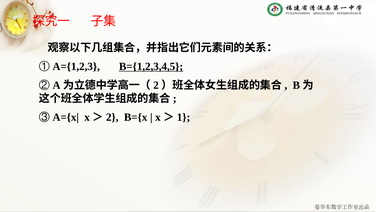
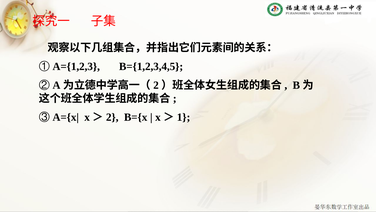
B={1,2,3,4,5 underline: present -> none
